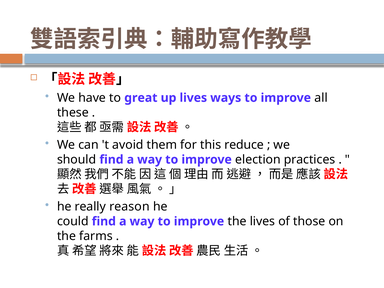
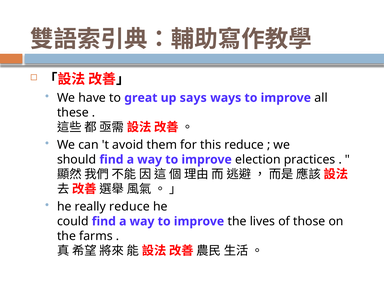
up lives: lives -> says
really reason: reason -> reduce
